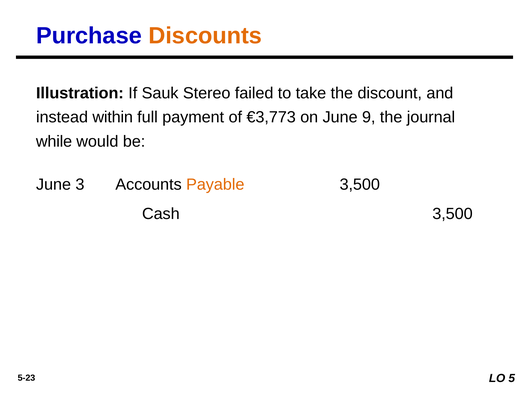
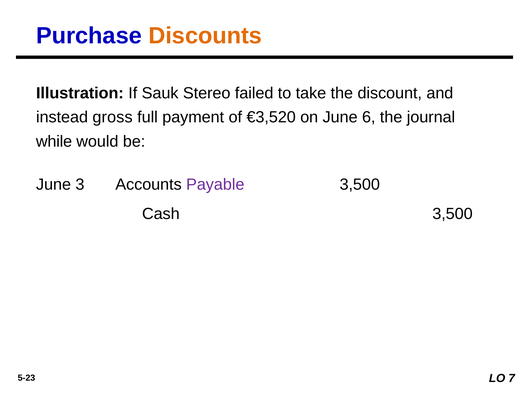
within: within -> gross
€3,773: €3,773 -> €3,520
9: 9 -> 6
Payable colour: orange -> purple
5: 5 -> 7
